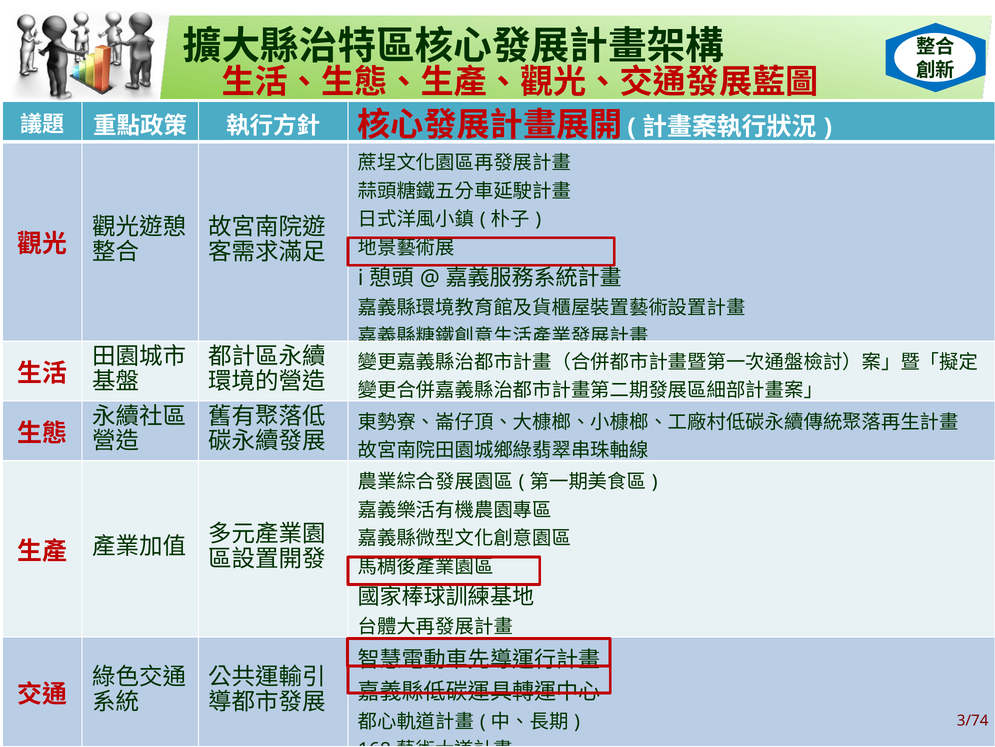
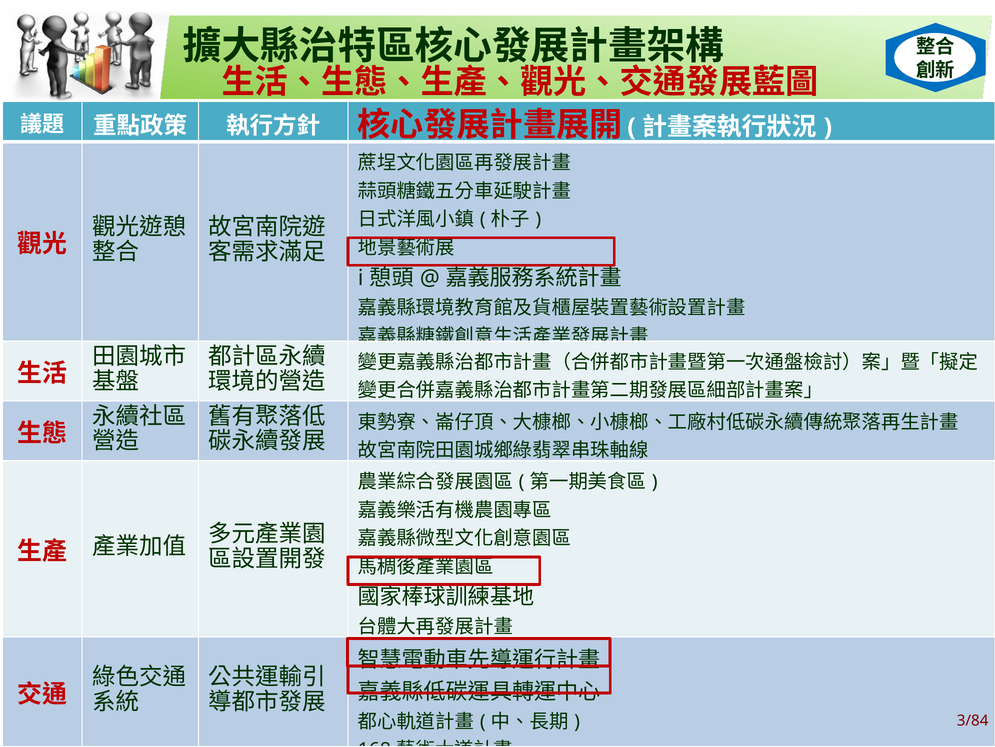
3/74: 3/74 -> 3/84
